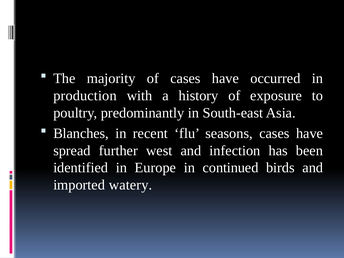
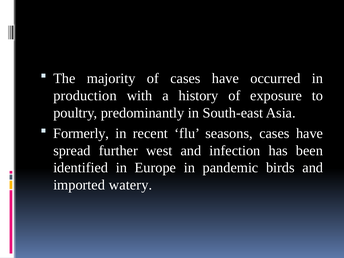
Blanches: Blanches -> Formerly
continued: continued -> pandemic
